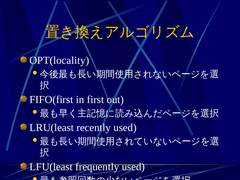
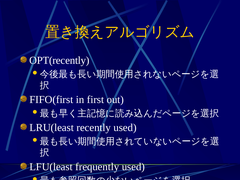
OPT(locality: OPT(locality -> OPT(recently
